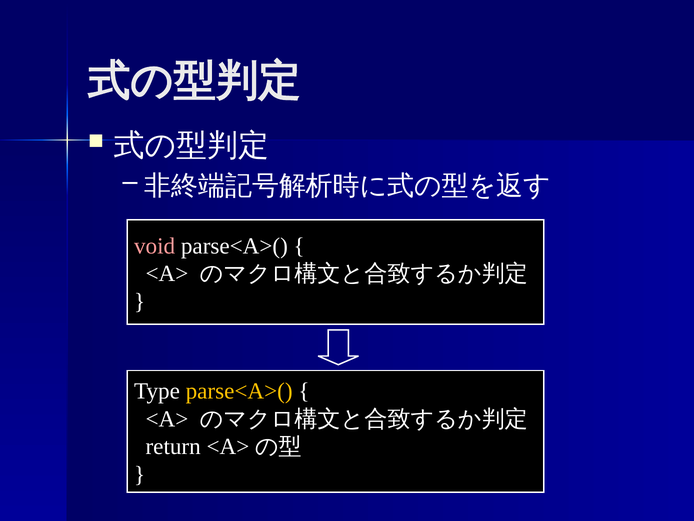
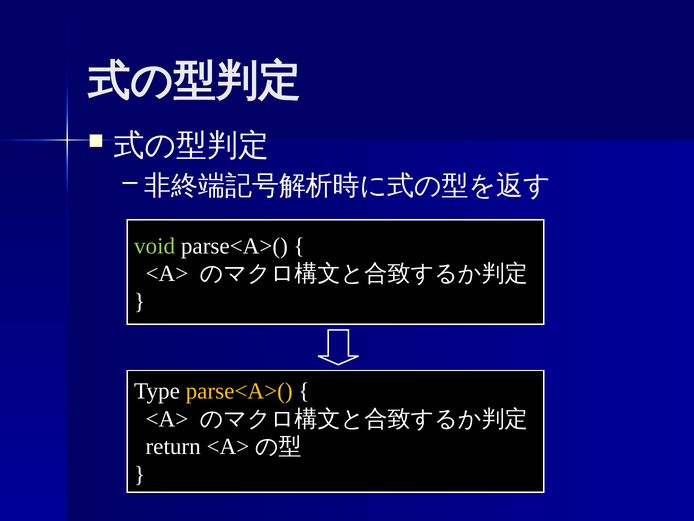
void colour: pink -> light green
